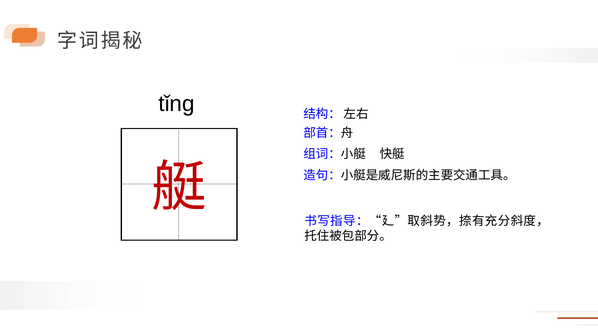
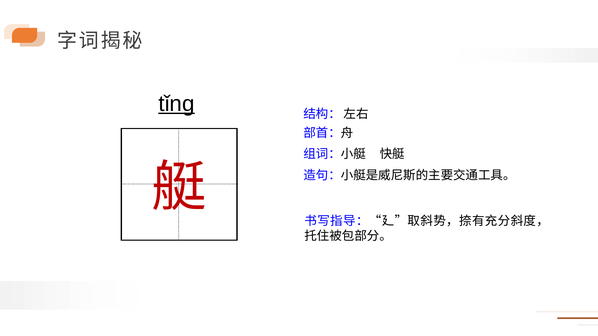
tǐng underline: none -> present
